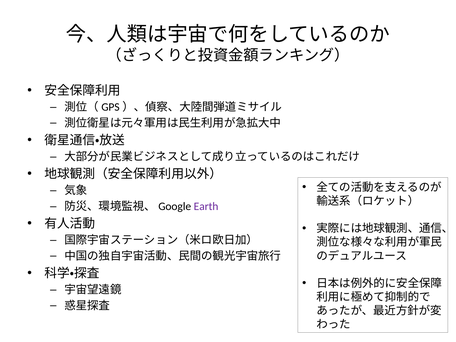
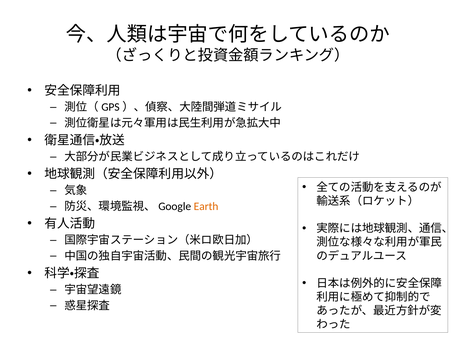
Earth colour: purple -> orange
